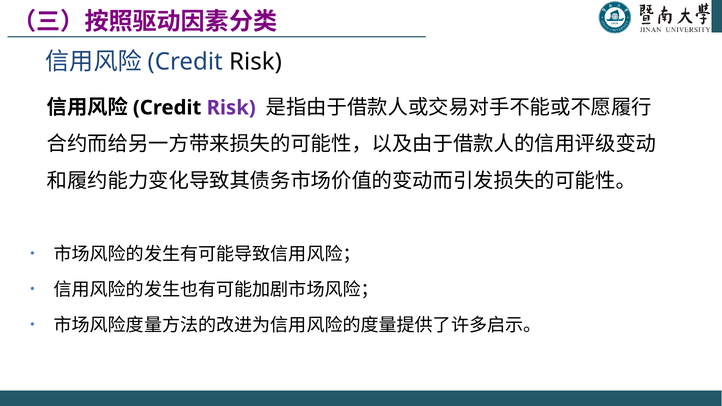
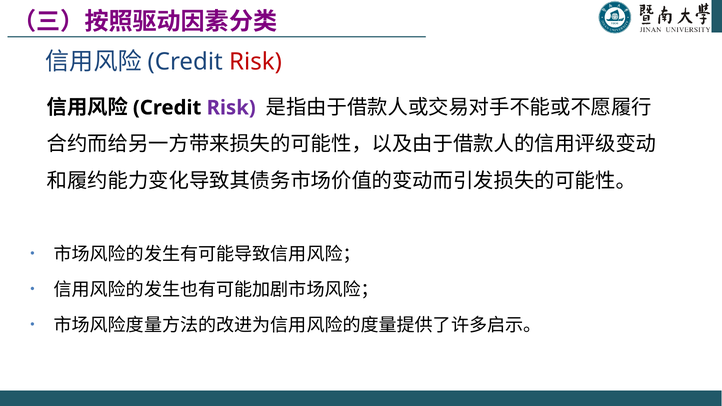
Risk at (255, 62) colour: black -> red
